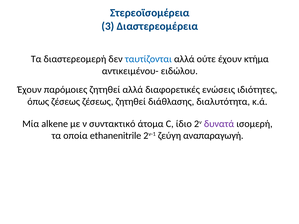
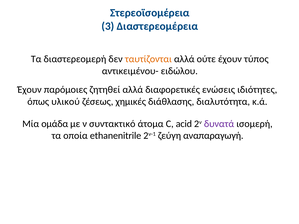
ταυτίζονται colour: blue -> orange
κτήμα: κτήμα -> τύπος
όπως ζέσεως: ζέσεως -> υλικού
ζέσεως ζητηθεί: ζητηθεί -> χημικές
alkene: alkene -> ομάδα
ίδιο: ίδιο -> acid
